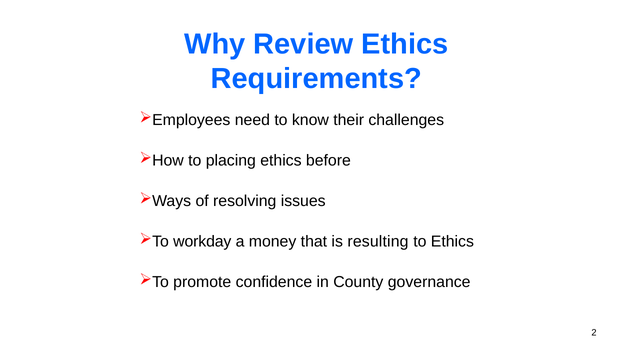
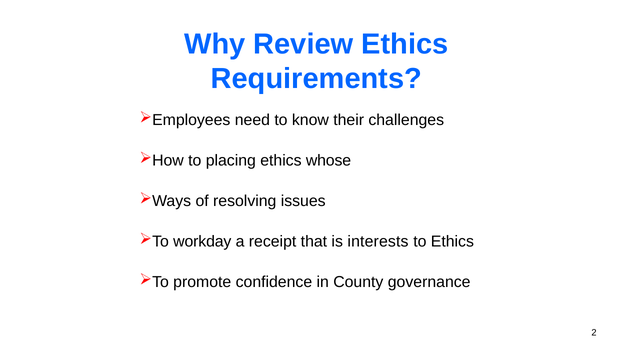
before: before -> whose
money: money -> receipt
resulting: resulting -> interests
